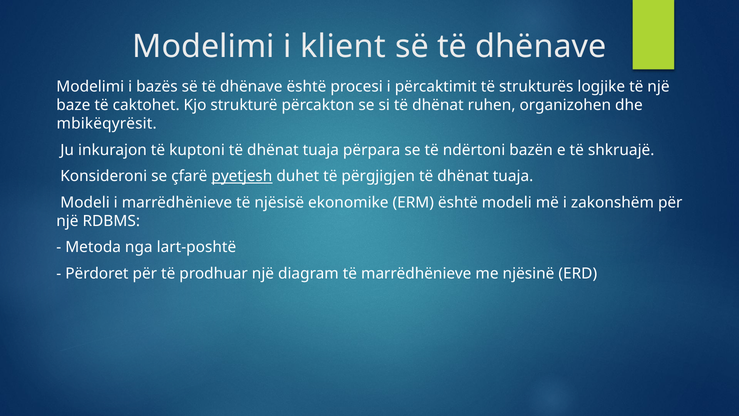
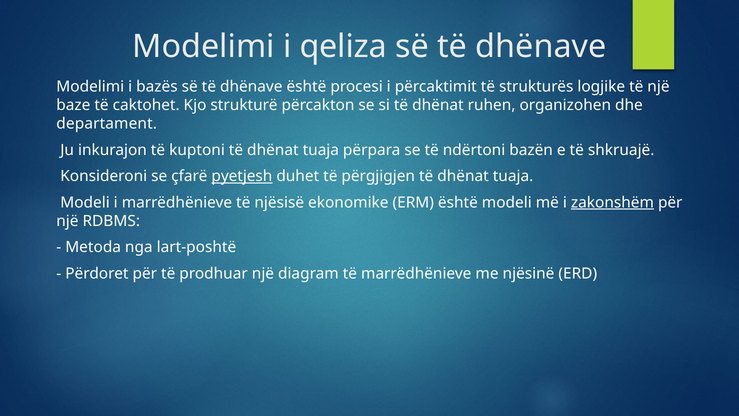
klient: klient -> qeliza
mbikëqyrësit: mbikëqyrësit -> departament
zakonshëm underline: none -> present
